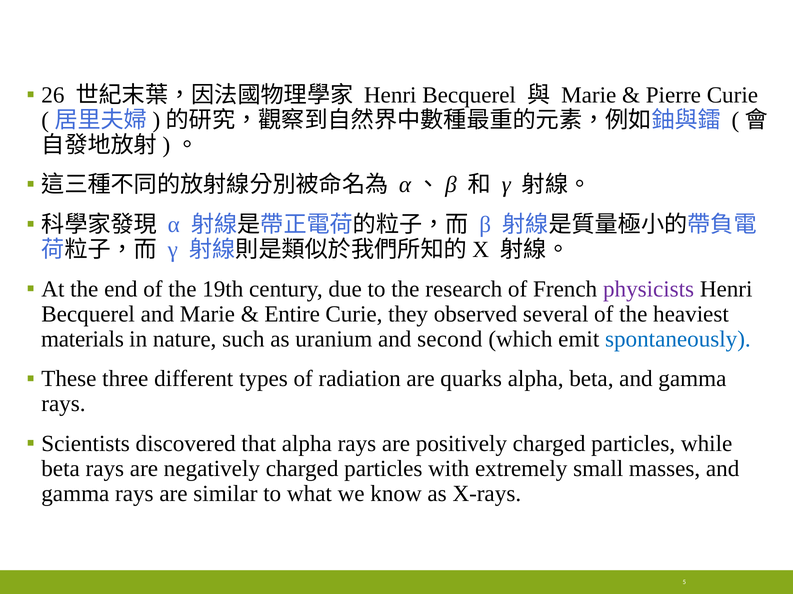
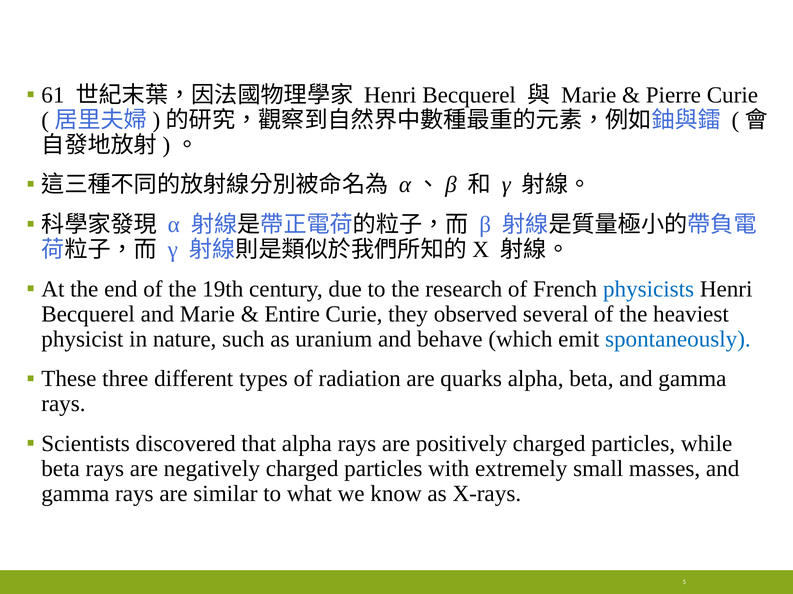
26: 26 -> 61
physicists colour: purple -> blue
materials: materials -> physicist
second: second -> behave
